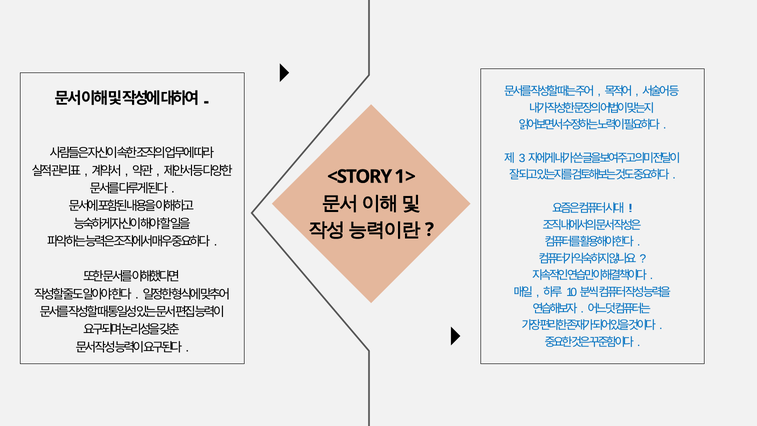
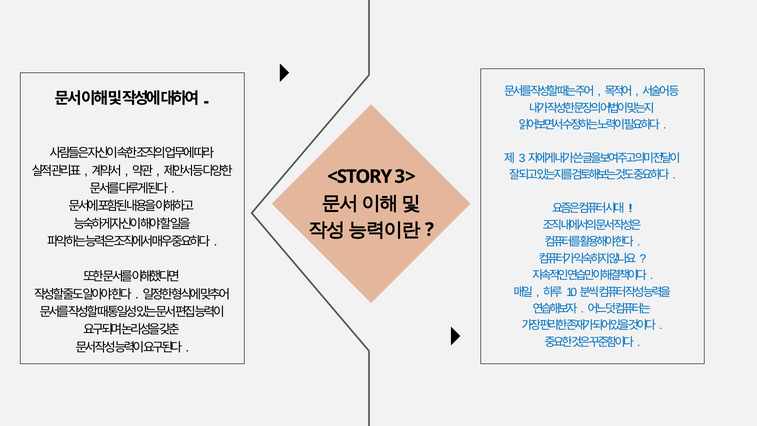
1>: 1> -> 3>
